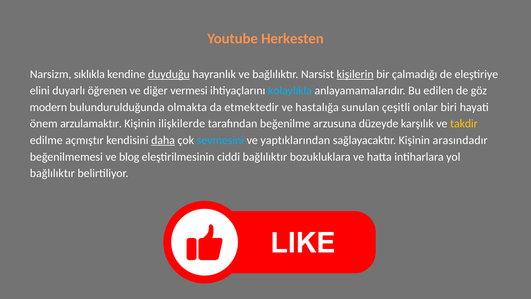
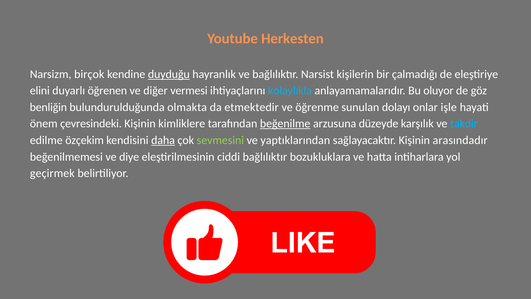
sıklıkla: sıklıkla -> birçok
kişilerin underline: present -> none
edilen: edilen -> oluyor
modern: modern -> benliğin
hastalığa: hastalığa -> öğrenme
çeşitli: çeşitli -> dolayı
biri: biri -> işle
arzulamaktır: arzulamaktır -> çevresindeki
ilişkilerde: ilişkilerde -> kimliklere
beğenilme underline: none -> present
takdir colour: yellow -> light blue
açmıştır: açmıştır -> özçekim
sevmesini colour: light blue -> light green
blog: blog -> diye
bağlılıktır at (52, 173): bağlılıktır -> geçirmek
